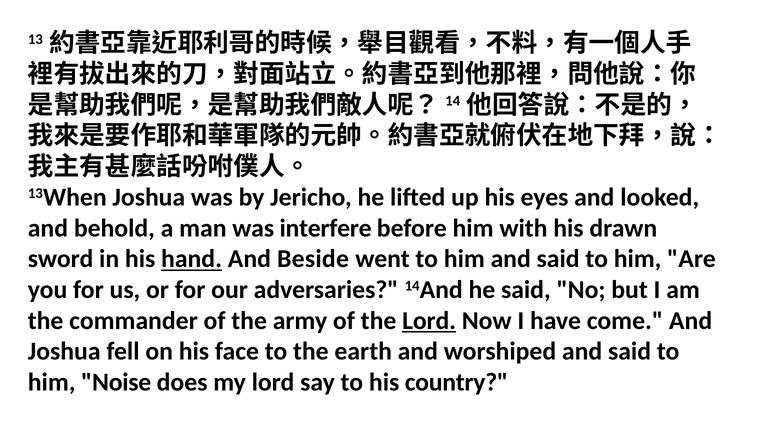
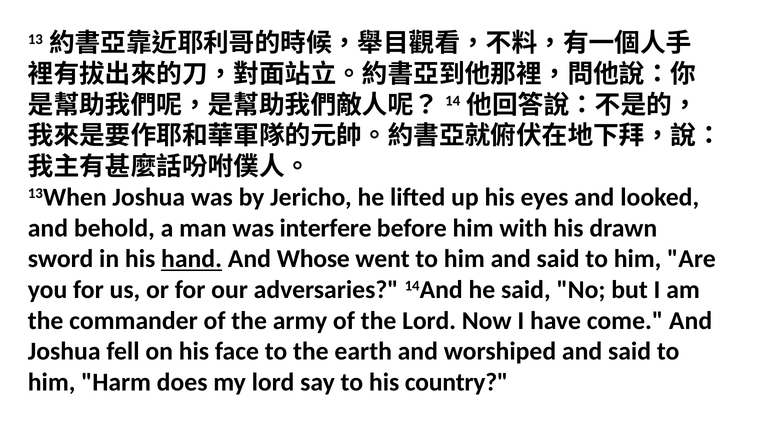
Beside: Beside -> Whose
Lord at (429, 321) underline: present -> none
Noise: Noise -> Harm
